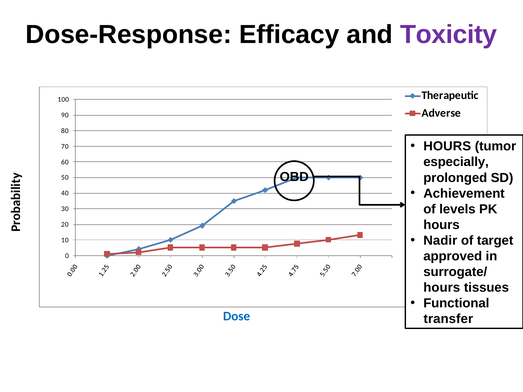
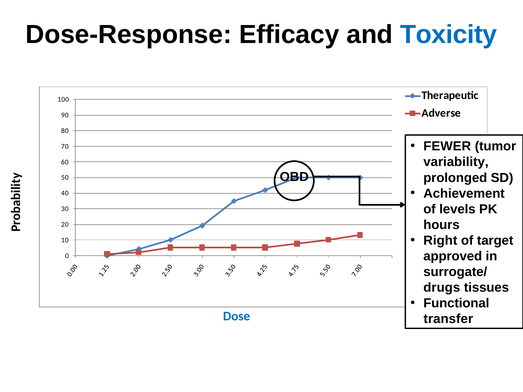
Toxicity colour: purple -> blue
HOURS at (447, 146): HOURS -> FEWER
especially: especially -> variability
Nadir: Nadir -> Right
hours at (442, 288): hours -> drugs
